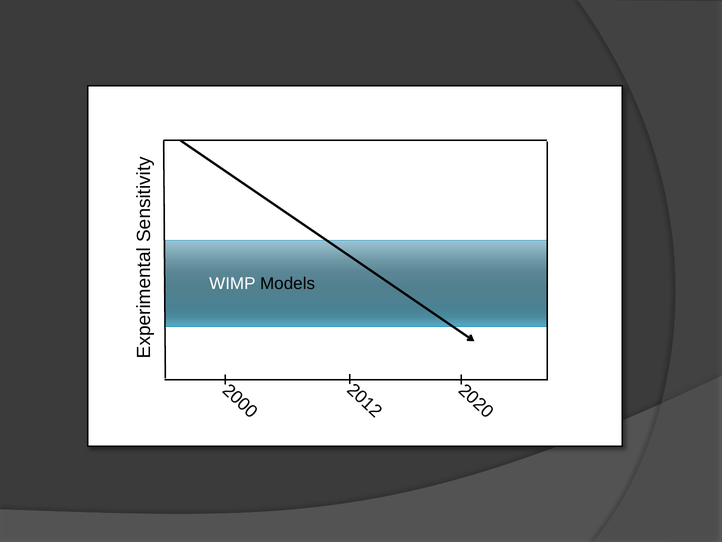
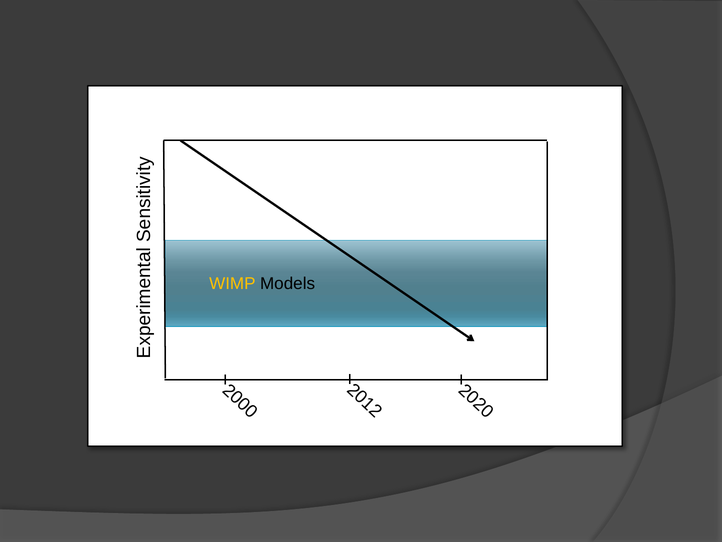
WIMP colour: white -> yellow
